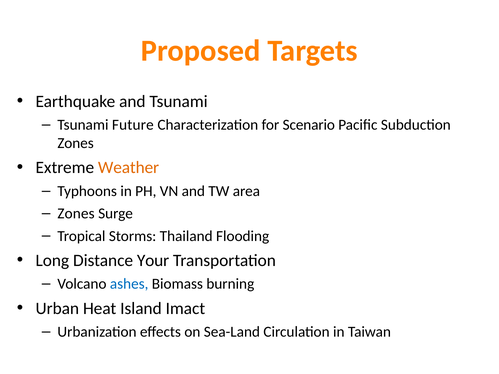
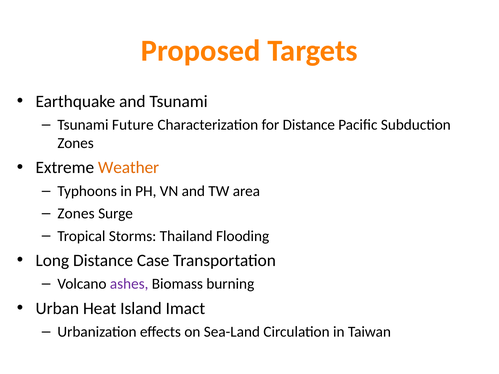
for Scenario: Scenario -> Distance
Your: Your -> Case
ashes colour: blue -> purple
